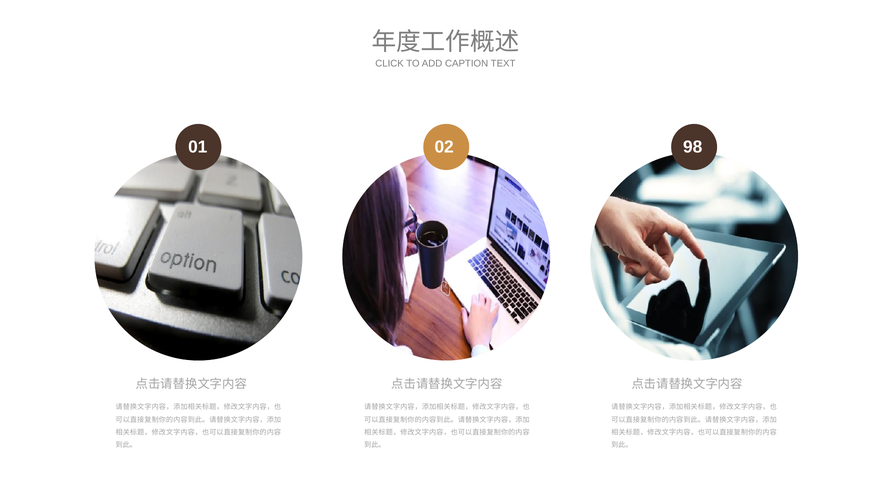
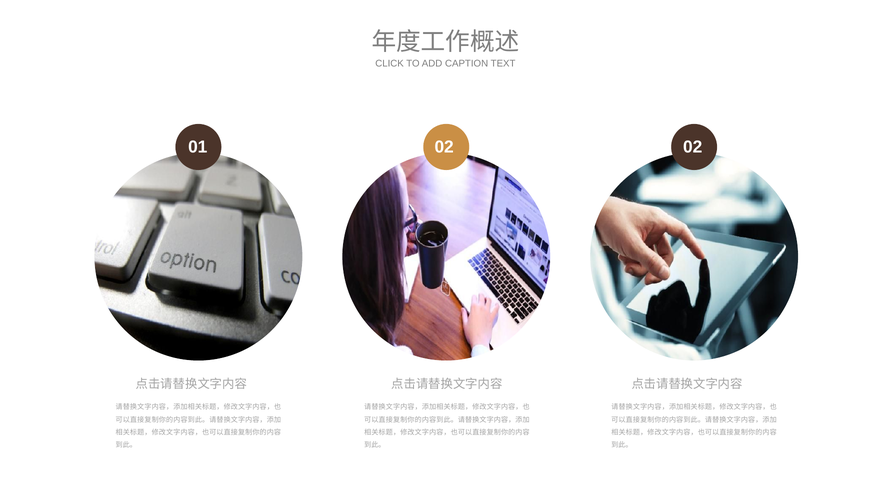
02 98: 98 -> 02
